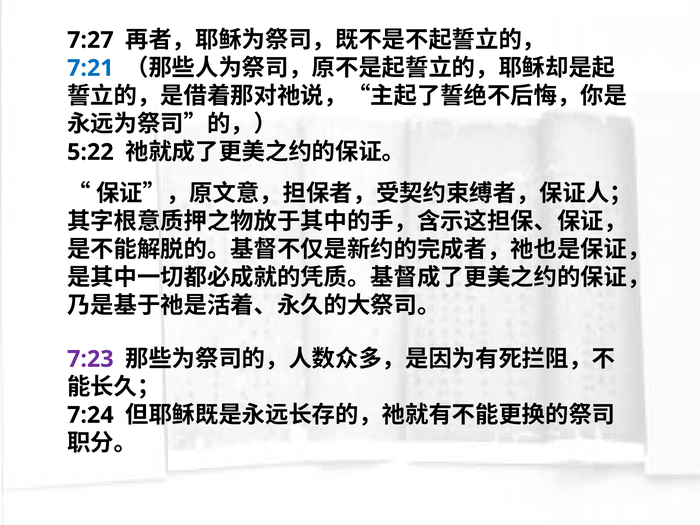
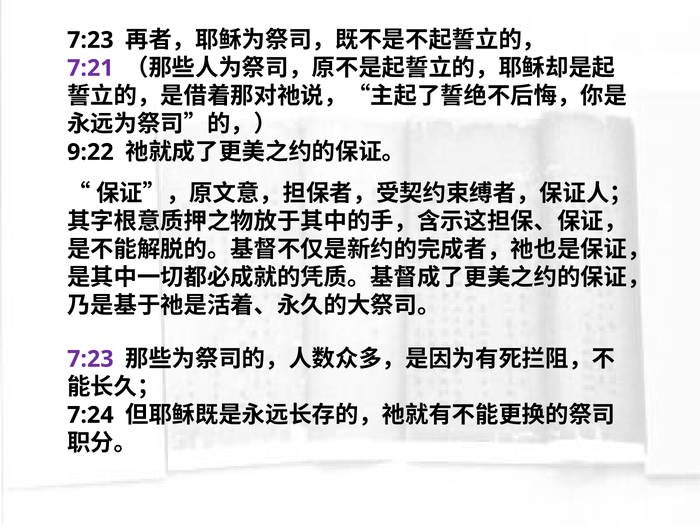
7:27 at (90, 40): 7:27 -> 7:23
7:21 colour: blue -> purple
5:22: 5:22 -> 9:22
